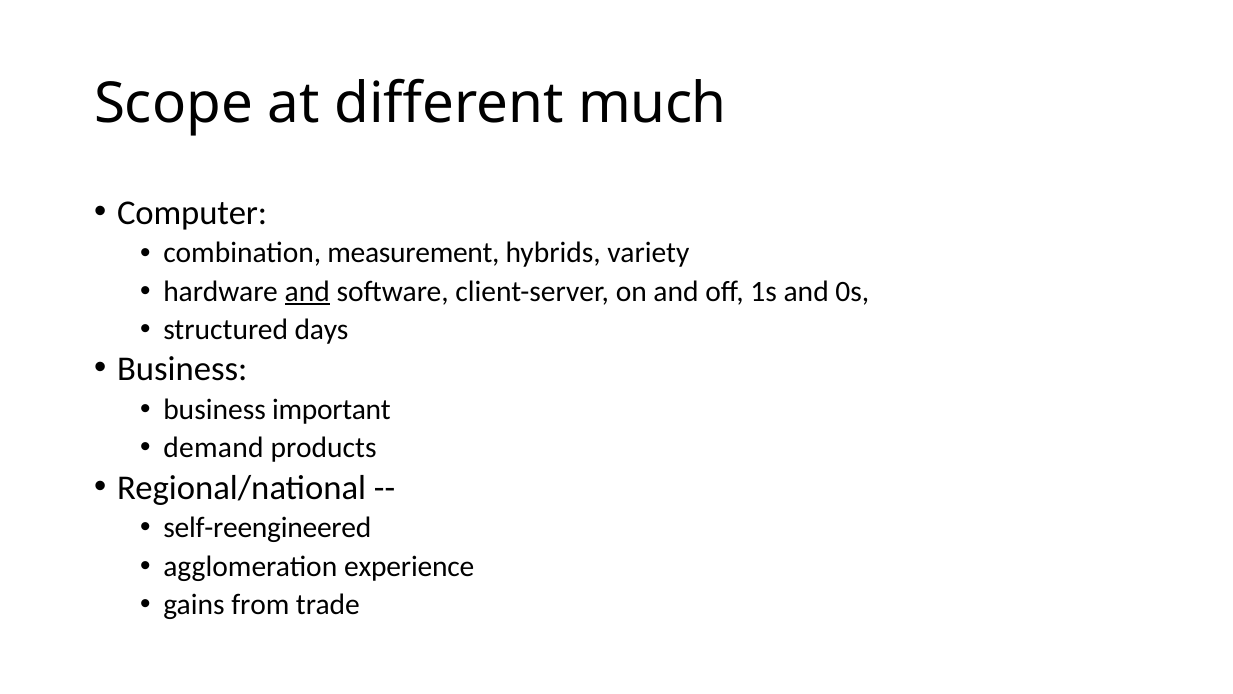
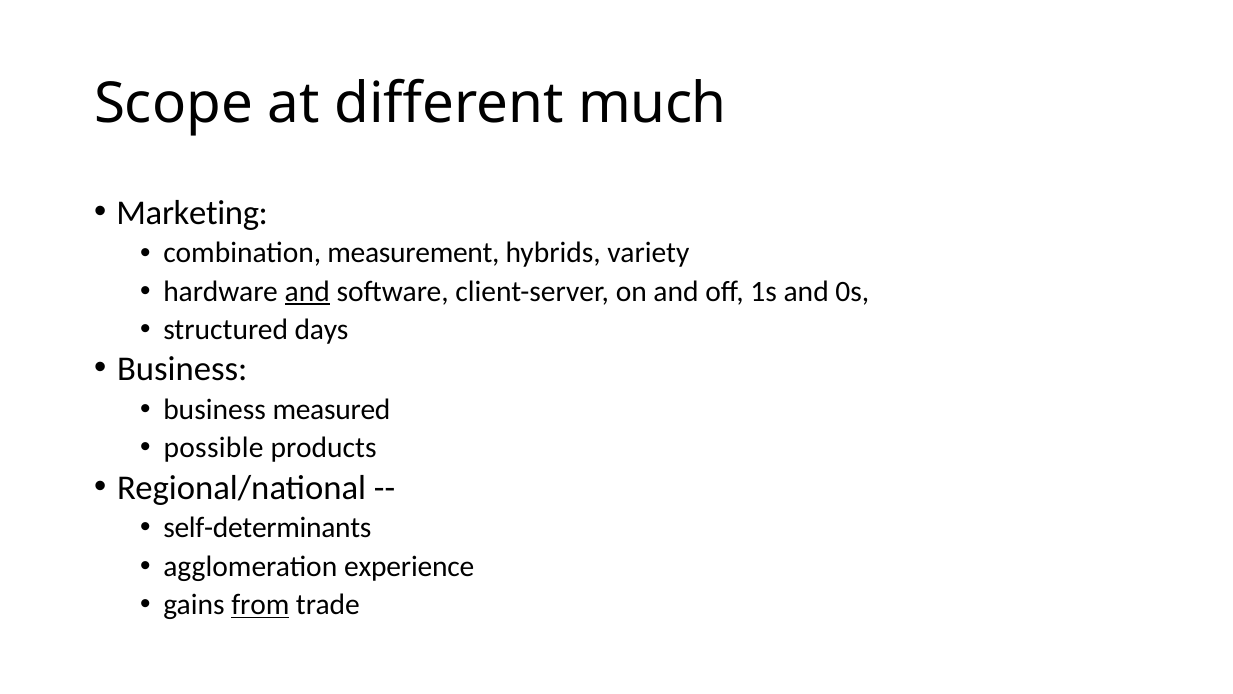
Computer: Computer -> Marketing
important: important -> measured
demand: demand -> possible
self-reengineered: self-reengineered -> self-determinants
from underline: none -> present
